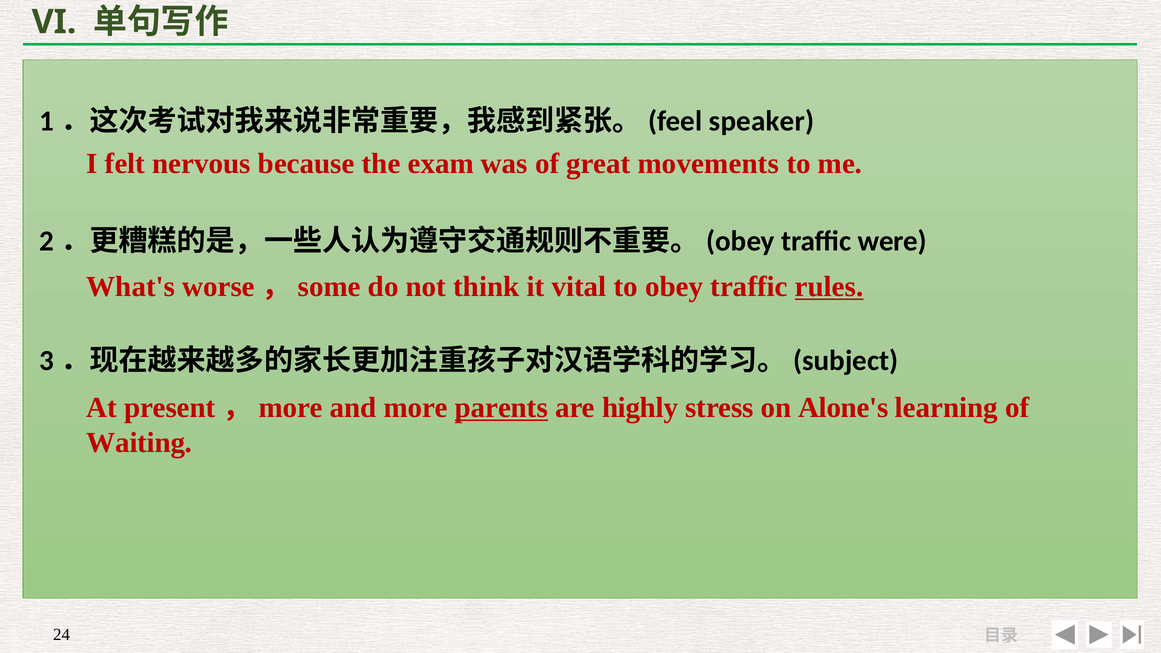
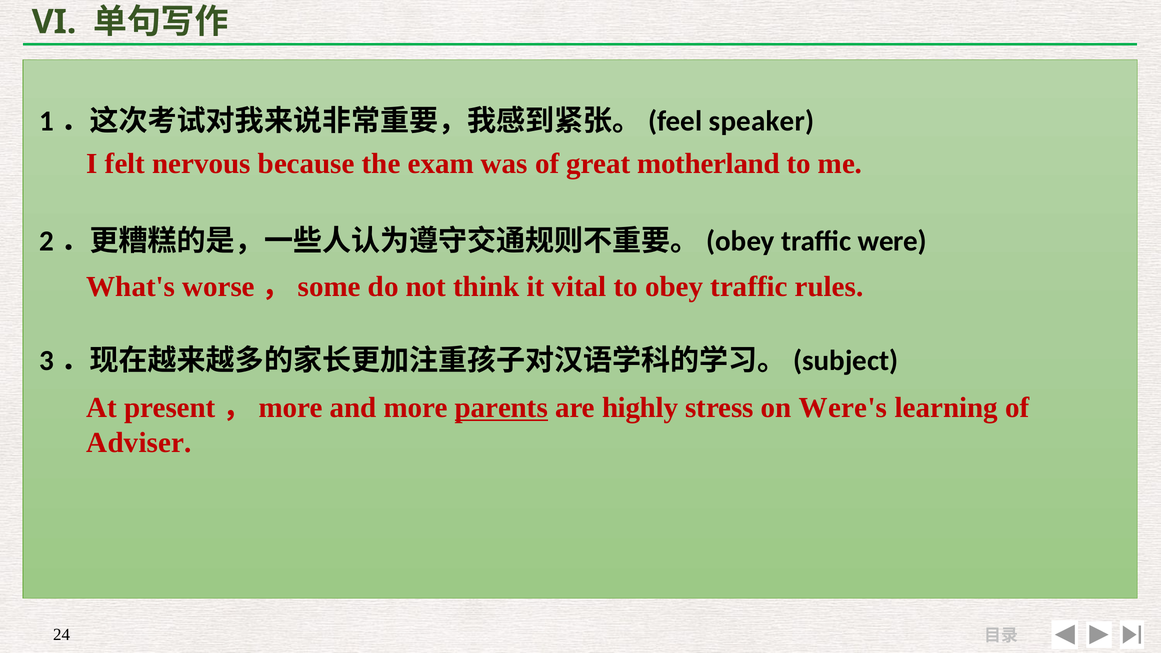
movements: movements -> motherland
rules underline: present -> none
Alone's: Alone's -> Were's
Waiting: Waiting -> Adviser
